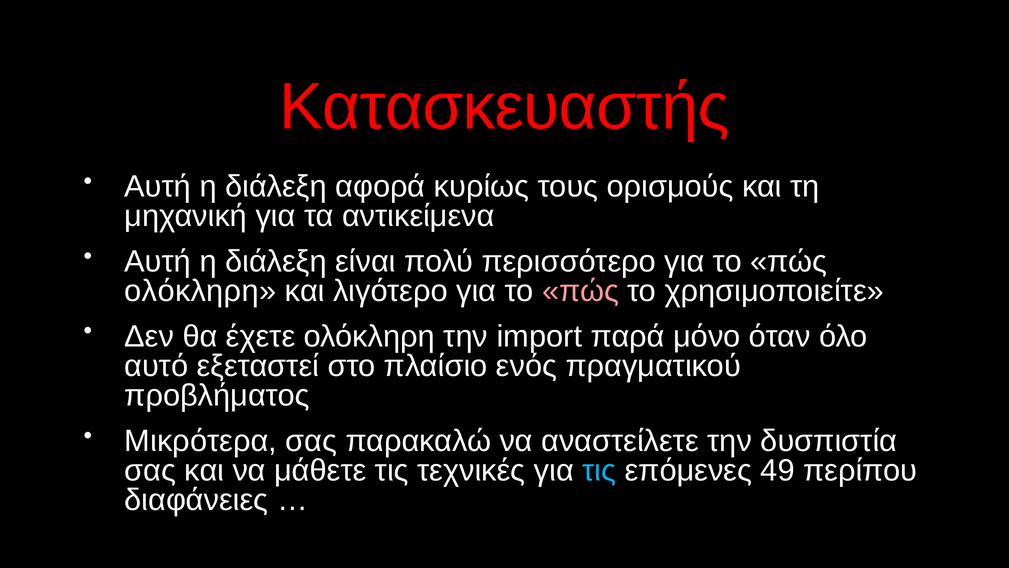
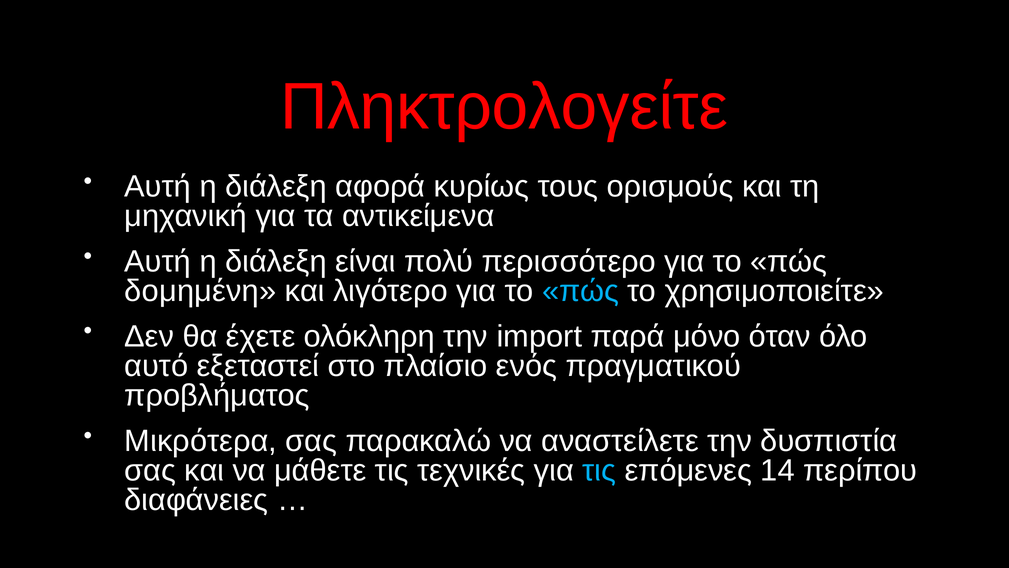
Κατασκευαστής: Κατασκευαστής -> Πληκτρολογείτε
ολόκληρη at (200, 291): ολόκληρη -> δομημένη
πώς at (580, 291) colour: pink -> light blue
49: 49 -> 14
